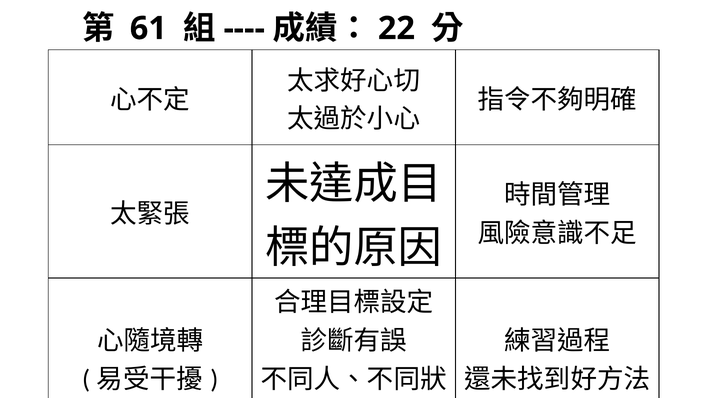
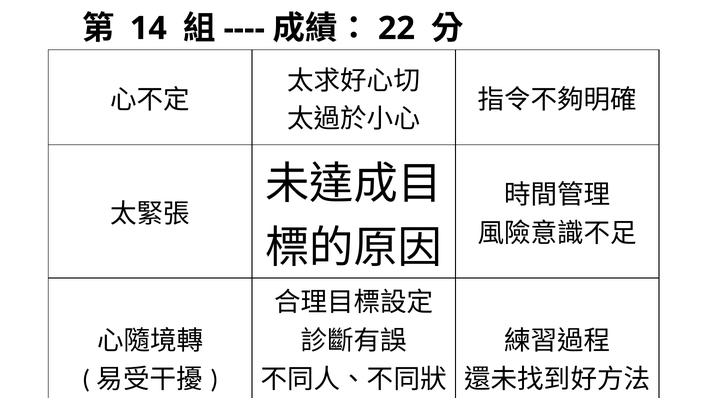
61: 61 -> 14
